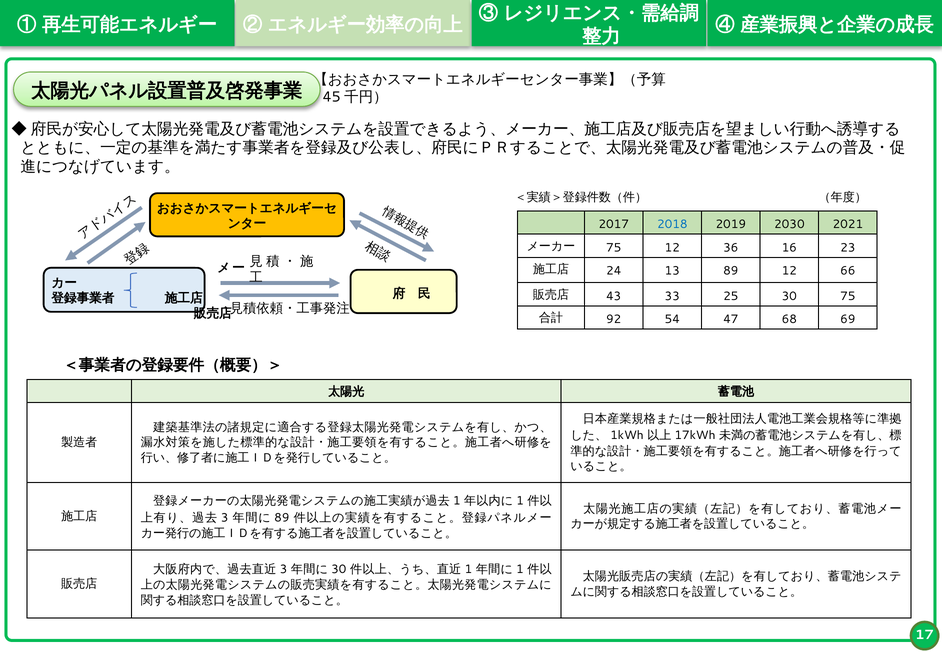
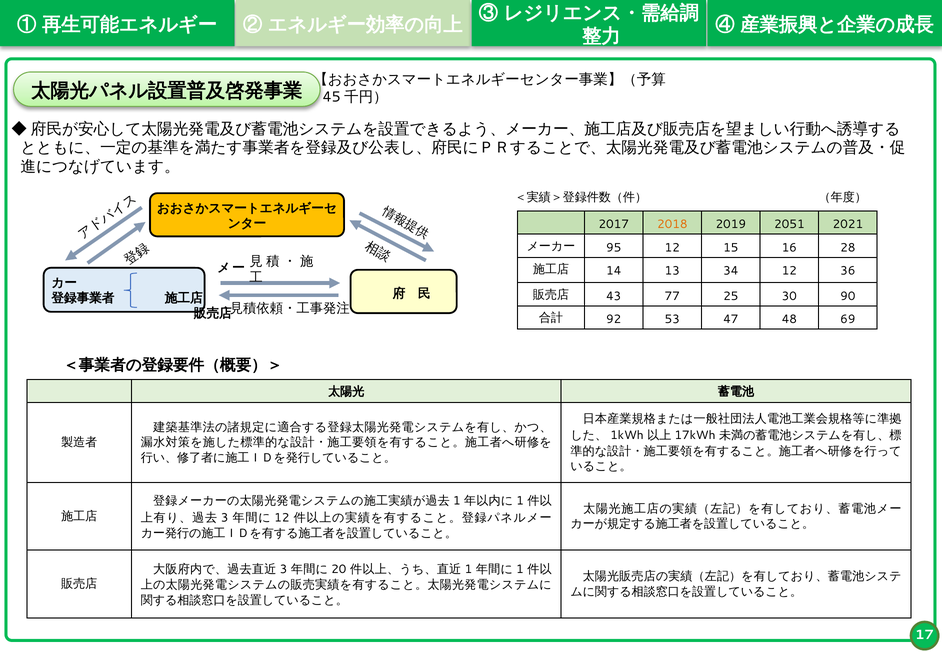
2018 colour: blue -> orange
2030: 2030 -> 2051
75 at (614, 248): 75 -> 95
36: 36 -> 15
23: 23 -> 28
24: 24 -> 14
13 89: 89 -> 34
66: 66 -> 36
33: 33 -> 77
30 75: 75 -> 90
54: 54 -> 53
68: 68 -> 48
89 at (282, 518): 89 -> 12
30 at (339, 569): 30 -> 20
